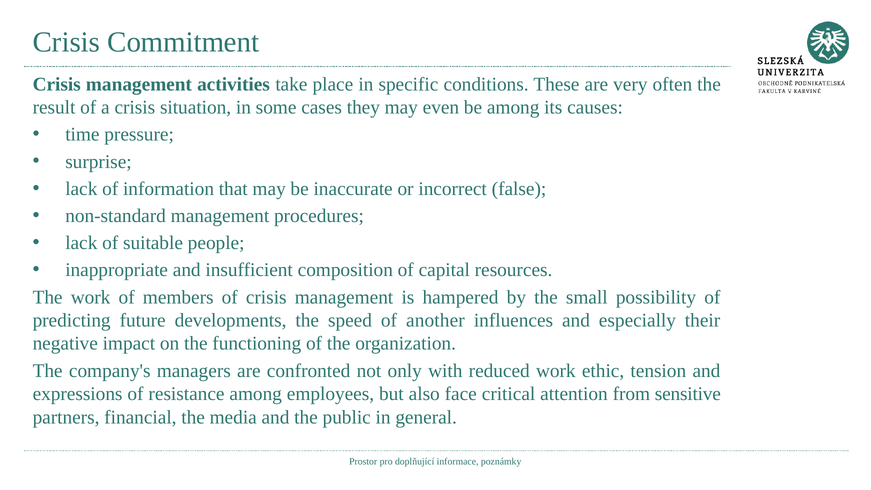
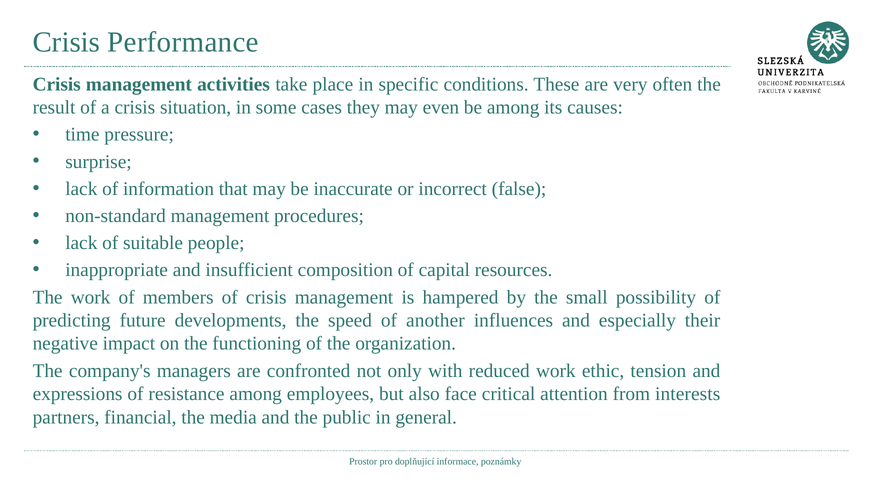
Commitment: Commitment -> Performance
sensitive: sensitive -> interests
